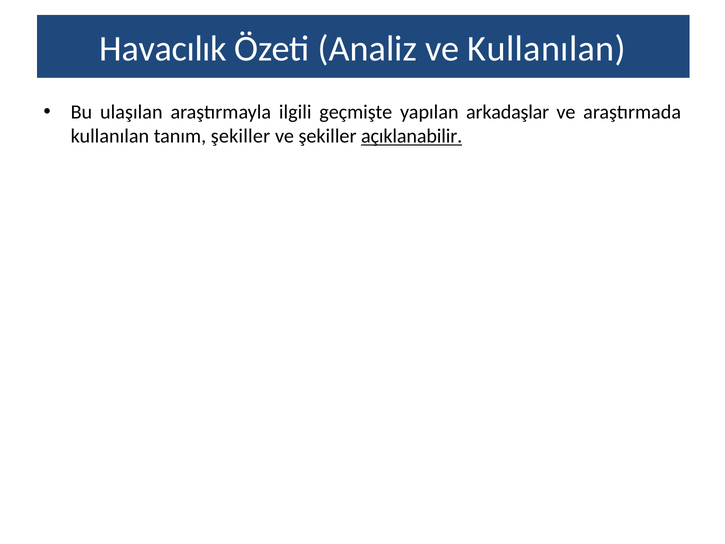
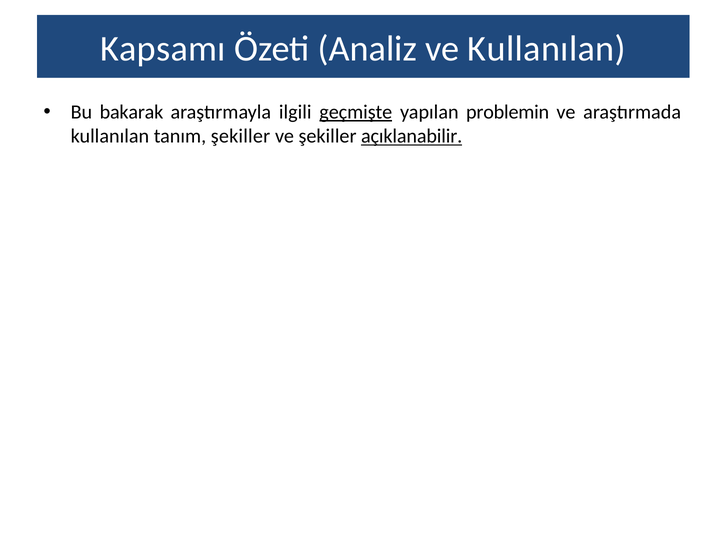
Havacılık: Havacılık -> Kapsamı
ulaşılan: ulaşılan -> bakarak
geçmişte underline: none -> present
arkadaşlar: arkadaşlar -> problemin
